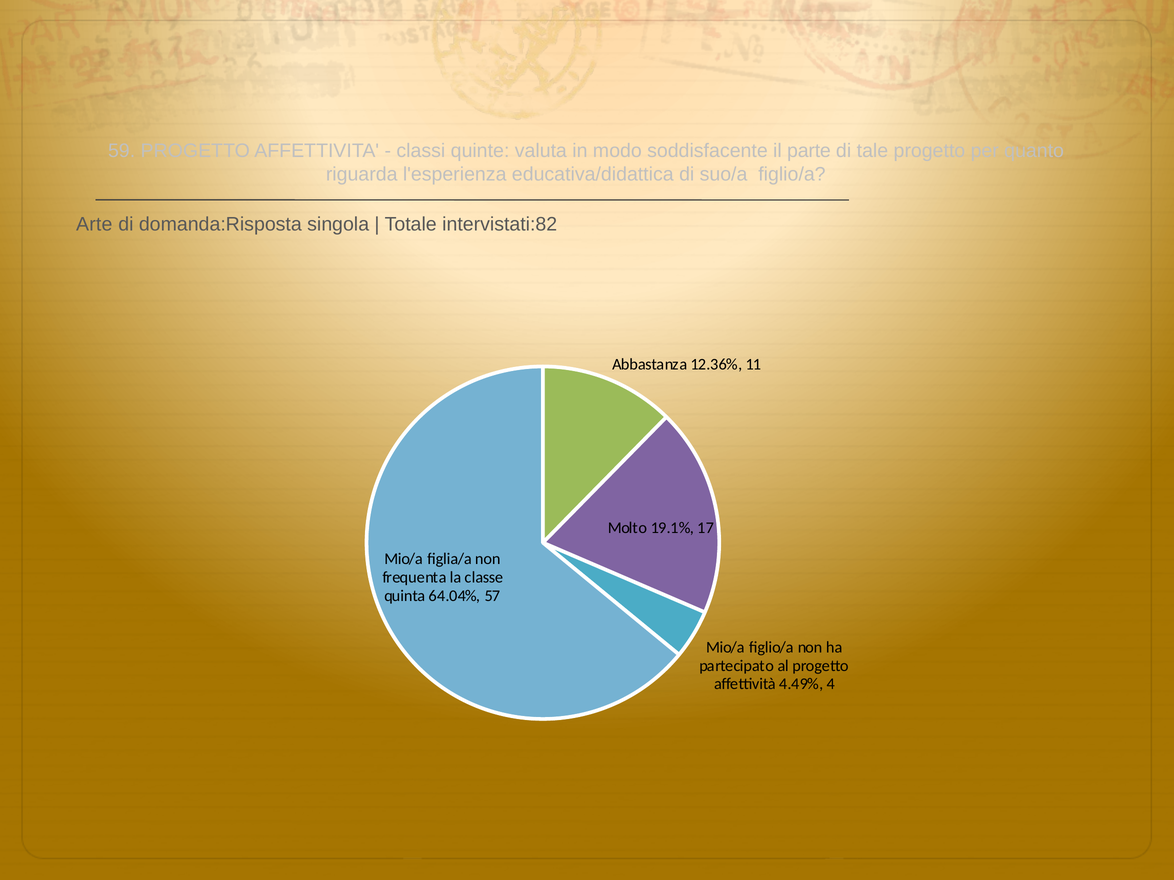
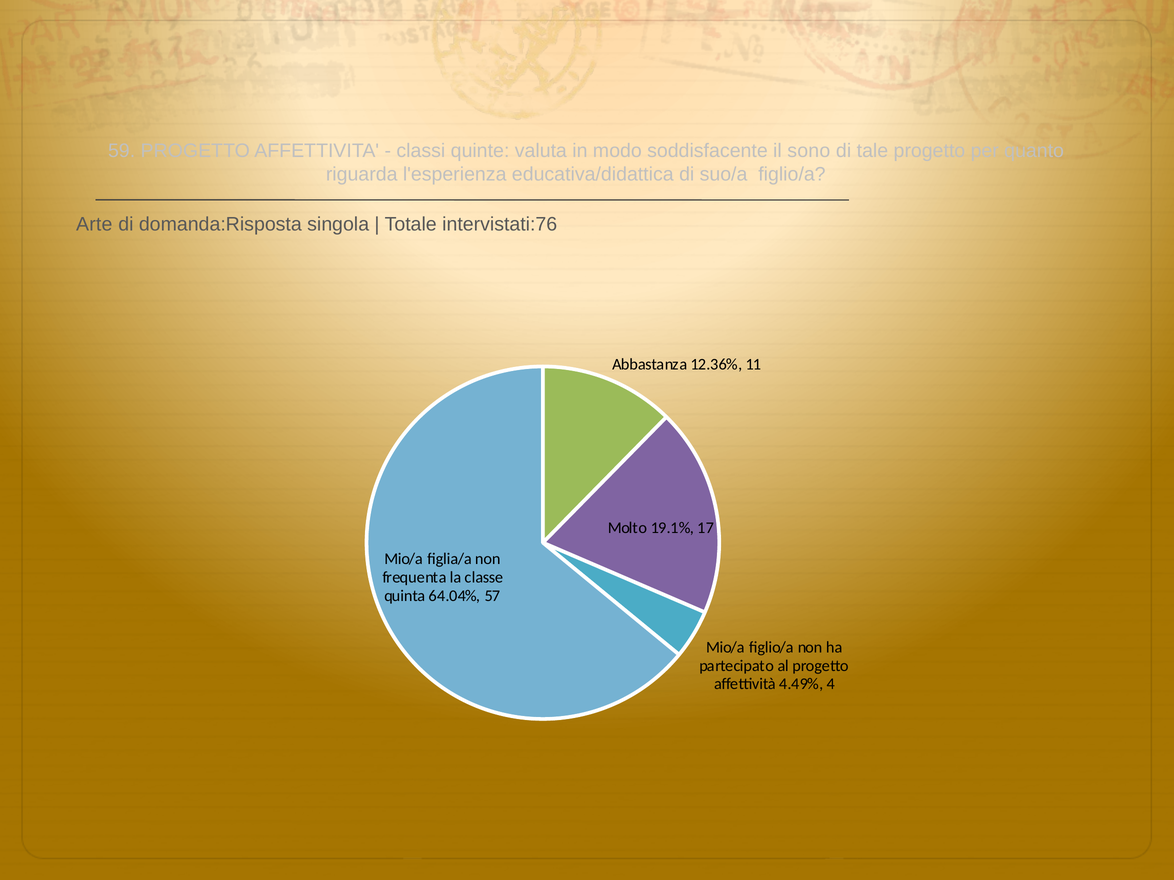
parte: parte -> sono
intervistati:82: intervistati:82 -> intervistati:76
